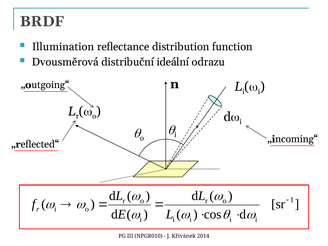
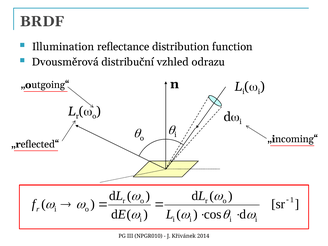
ideální: ideální -> vzhled
